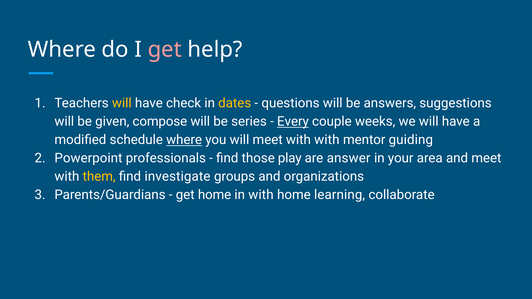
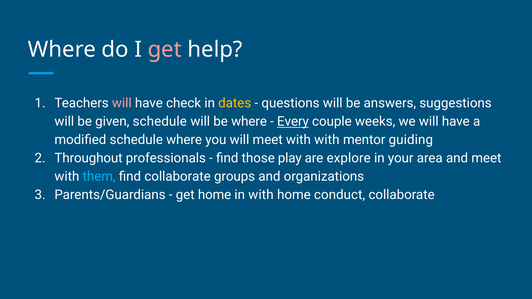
will at (122, 103) colour: yellow -> pink
given compose: compose -> schedule
be series: series -> where
where at (184, 140) underline: present -> none
Powerpoint: Powerpoint -> Throughout
answer: answer -> explore
them colour: yellow -> light blue
find investigate: investigate -> collaborate
learning: learning -> conduct
